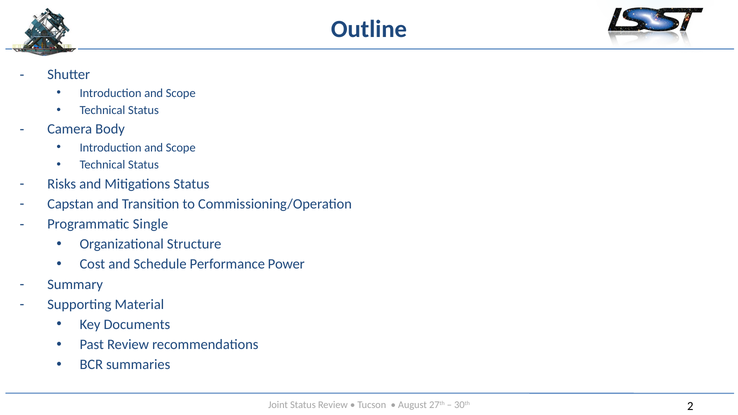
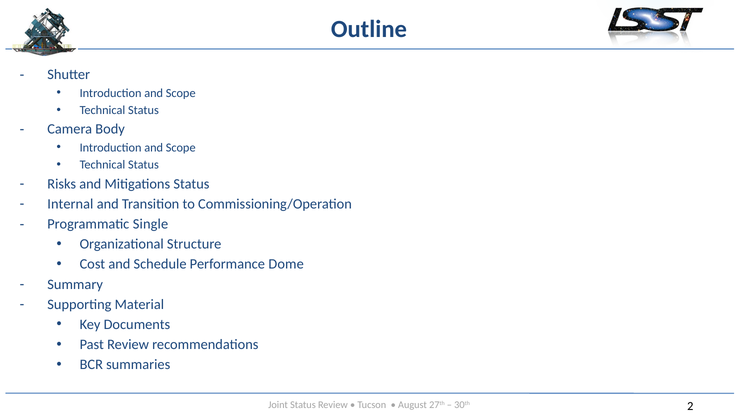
Capstan: Capstan -> Internal
Power: Power -> Dome
